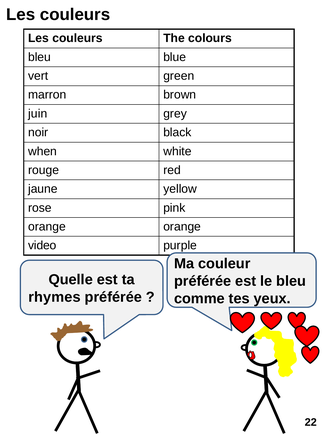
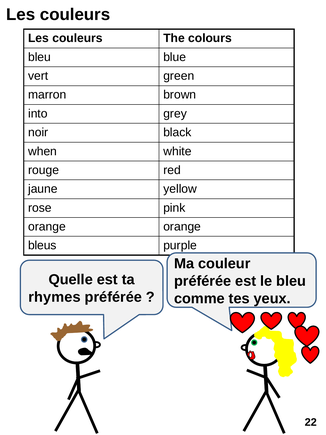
juin: juin -> into
video: video -> bleus
